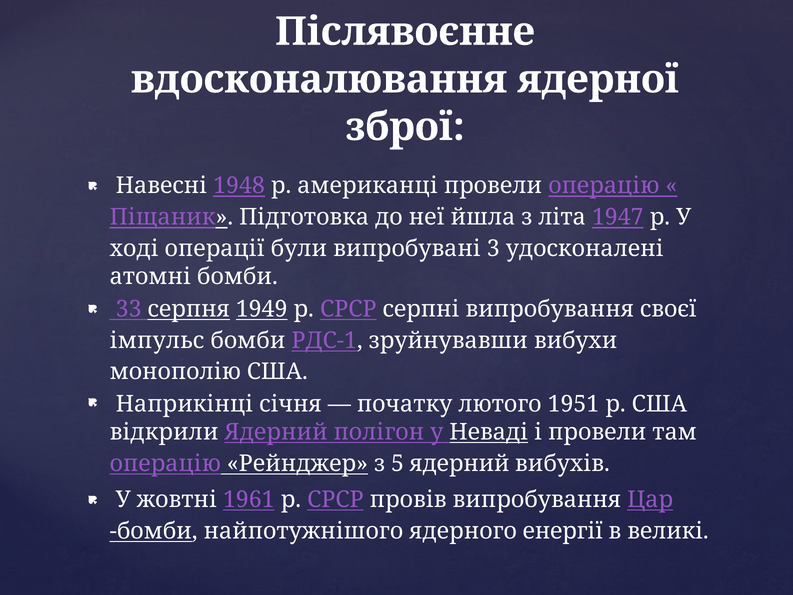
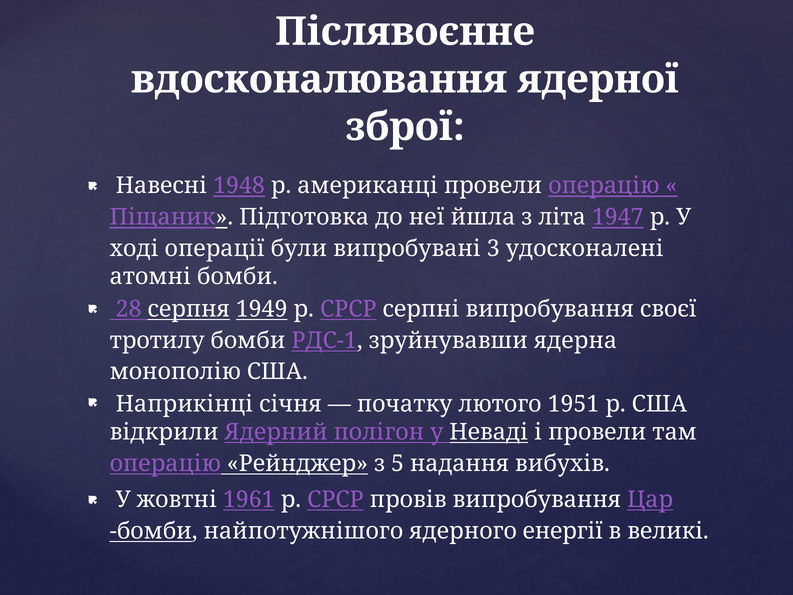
33: 33 -> 28
імпульс: імпульс -> тротилу
вибухи: вибухи -> ядерна
5 ядерний: ядерний -> надання
